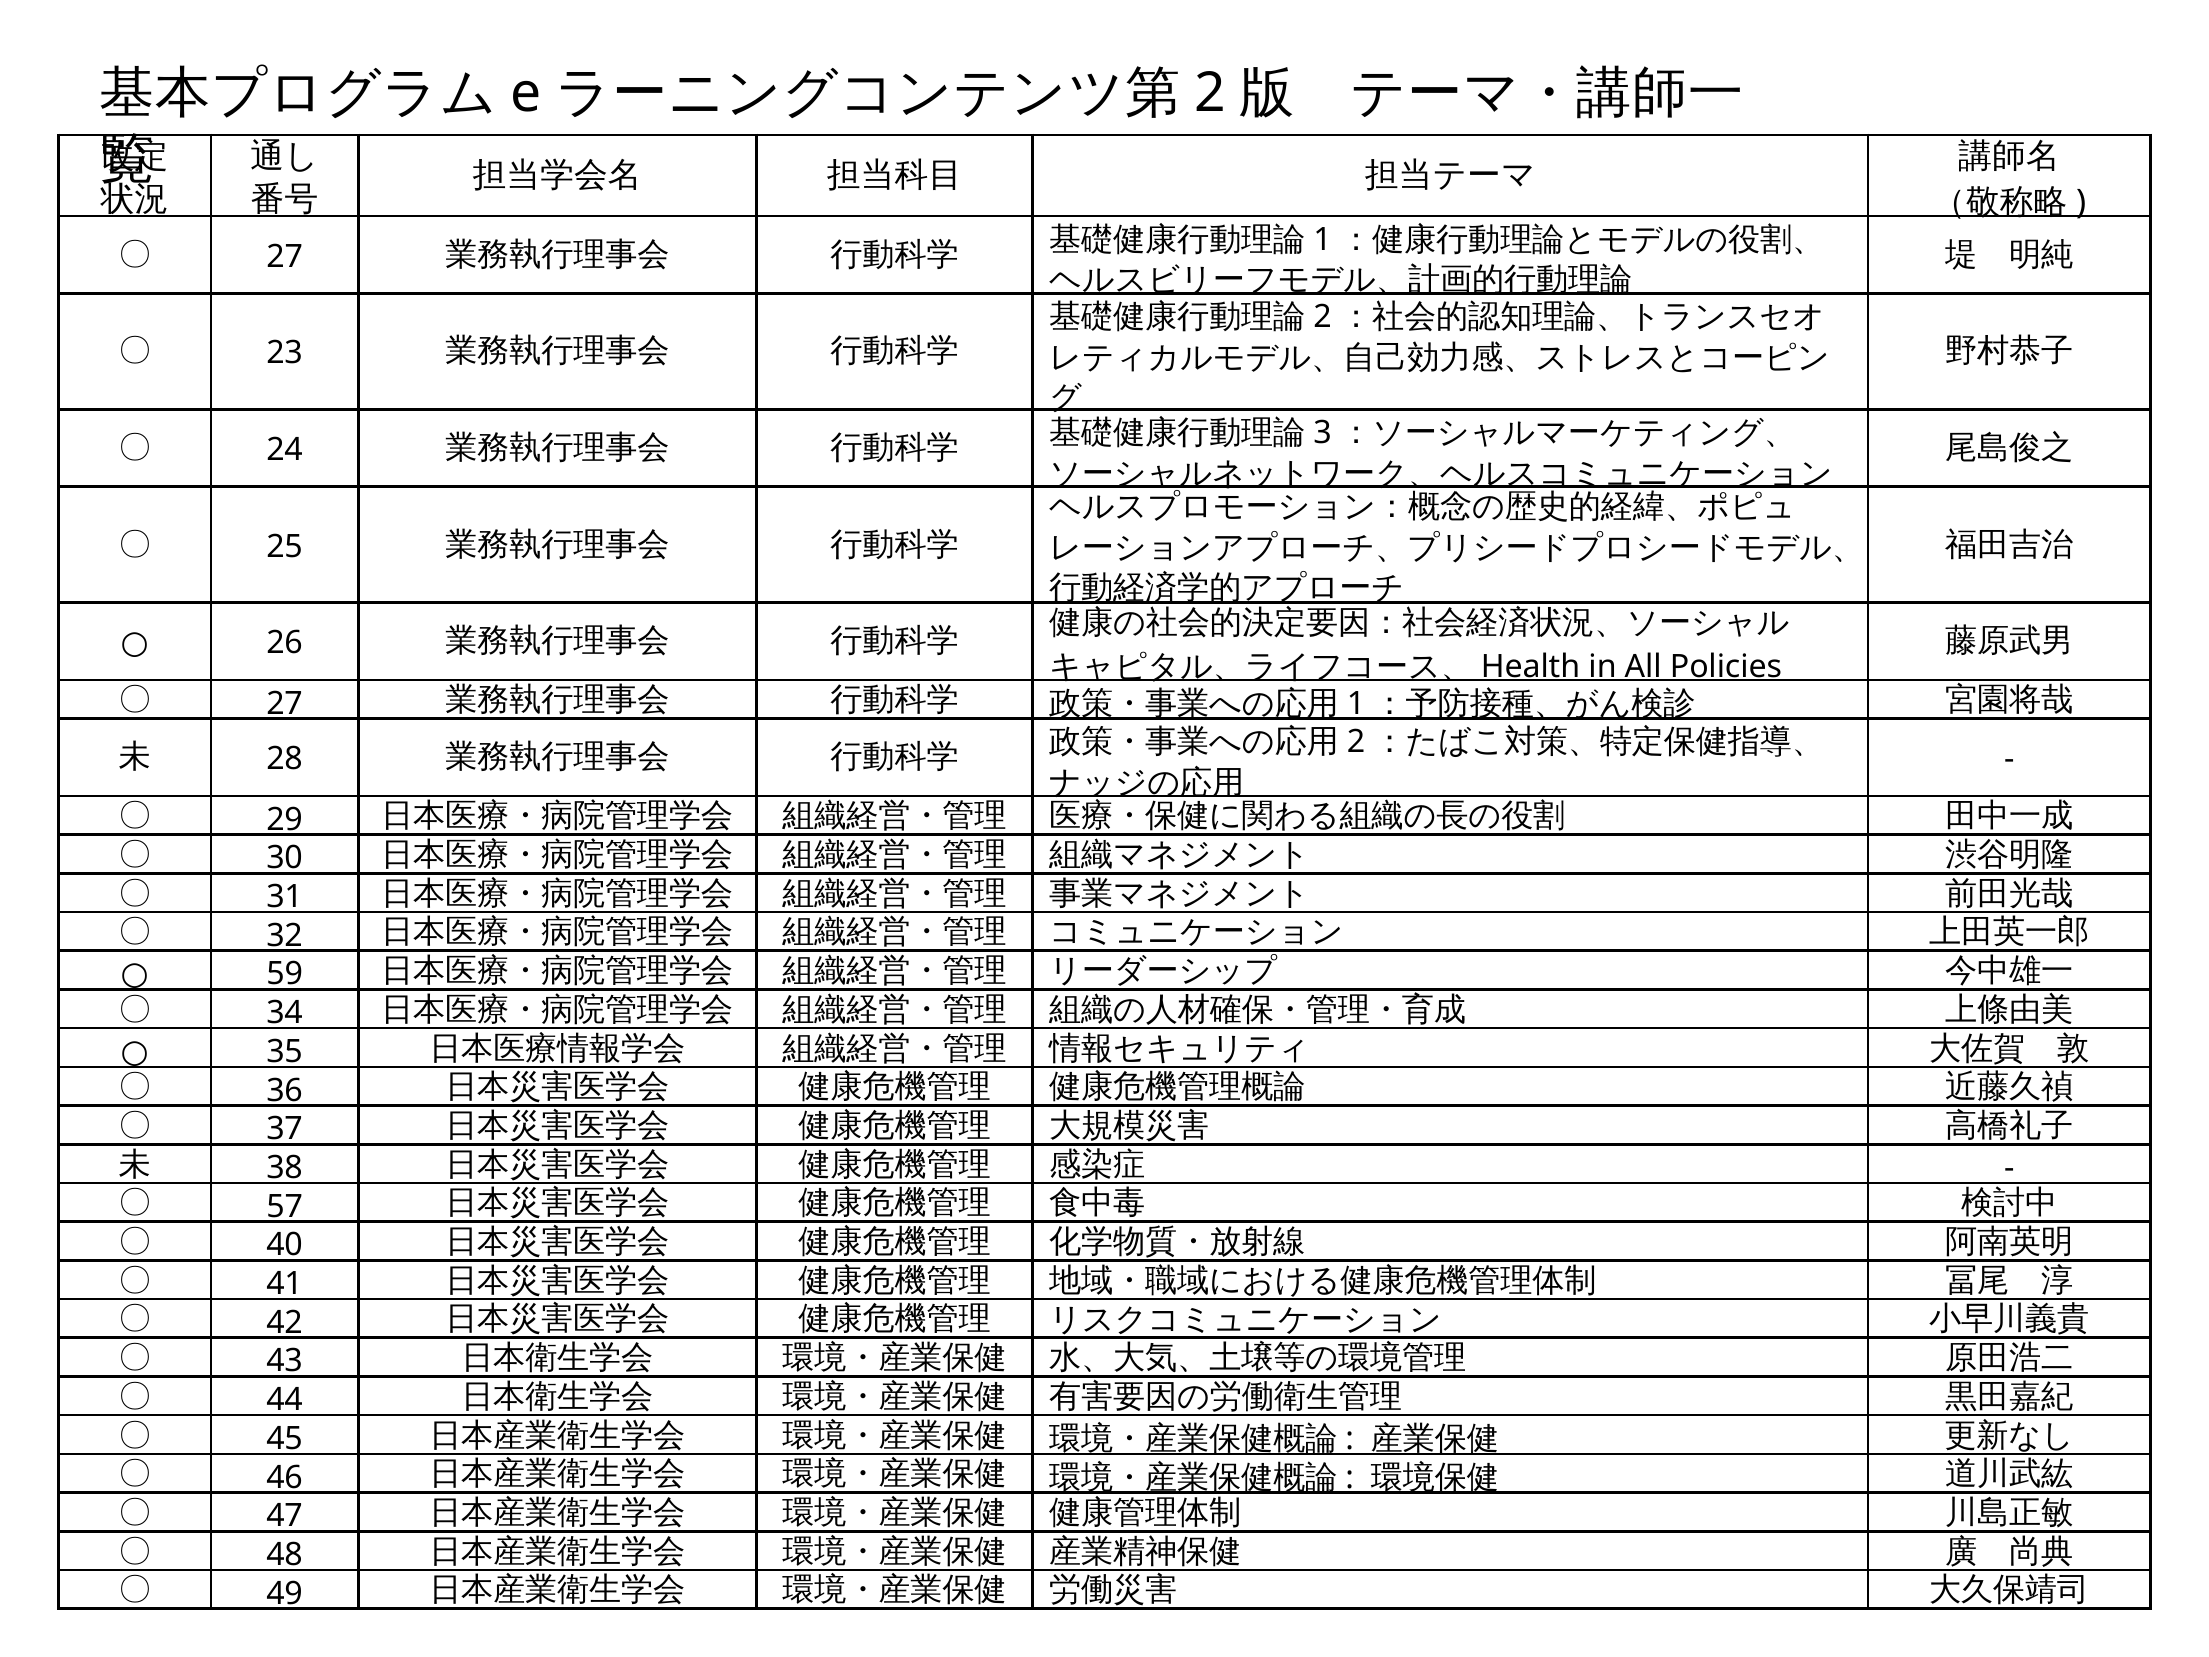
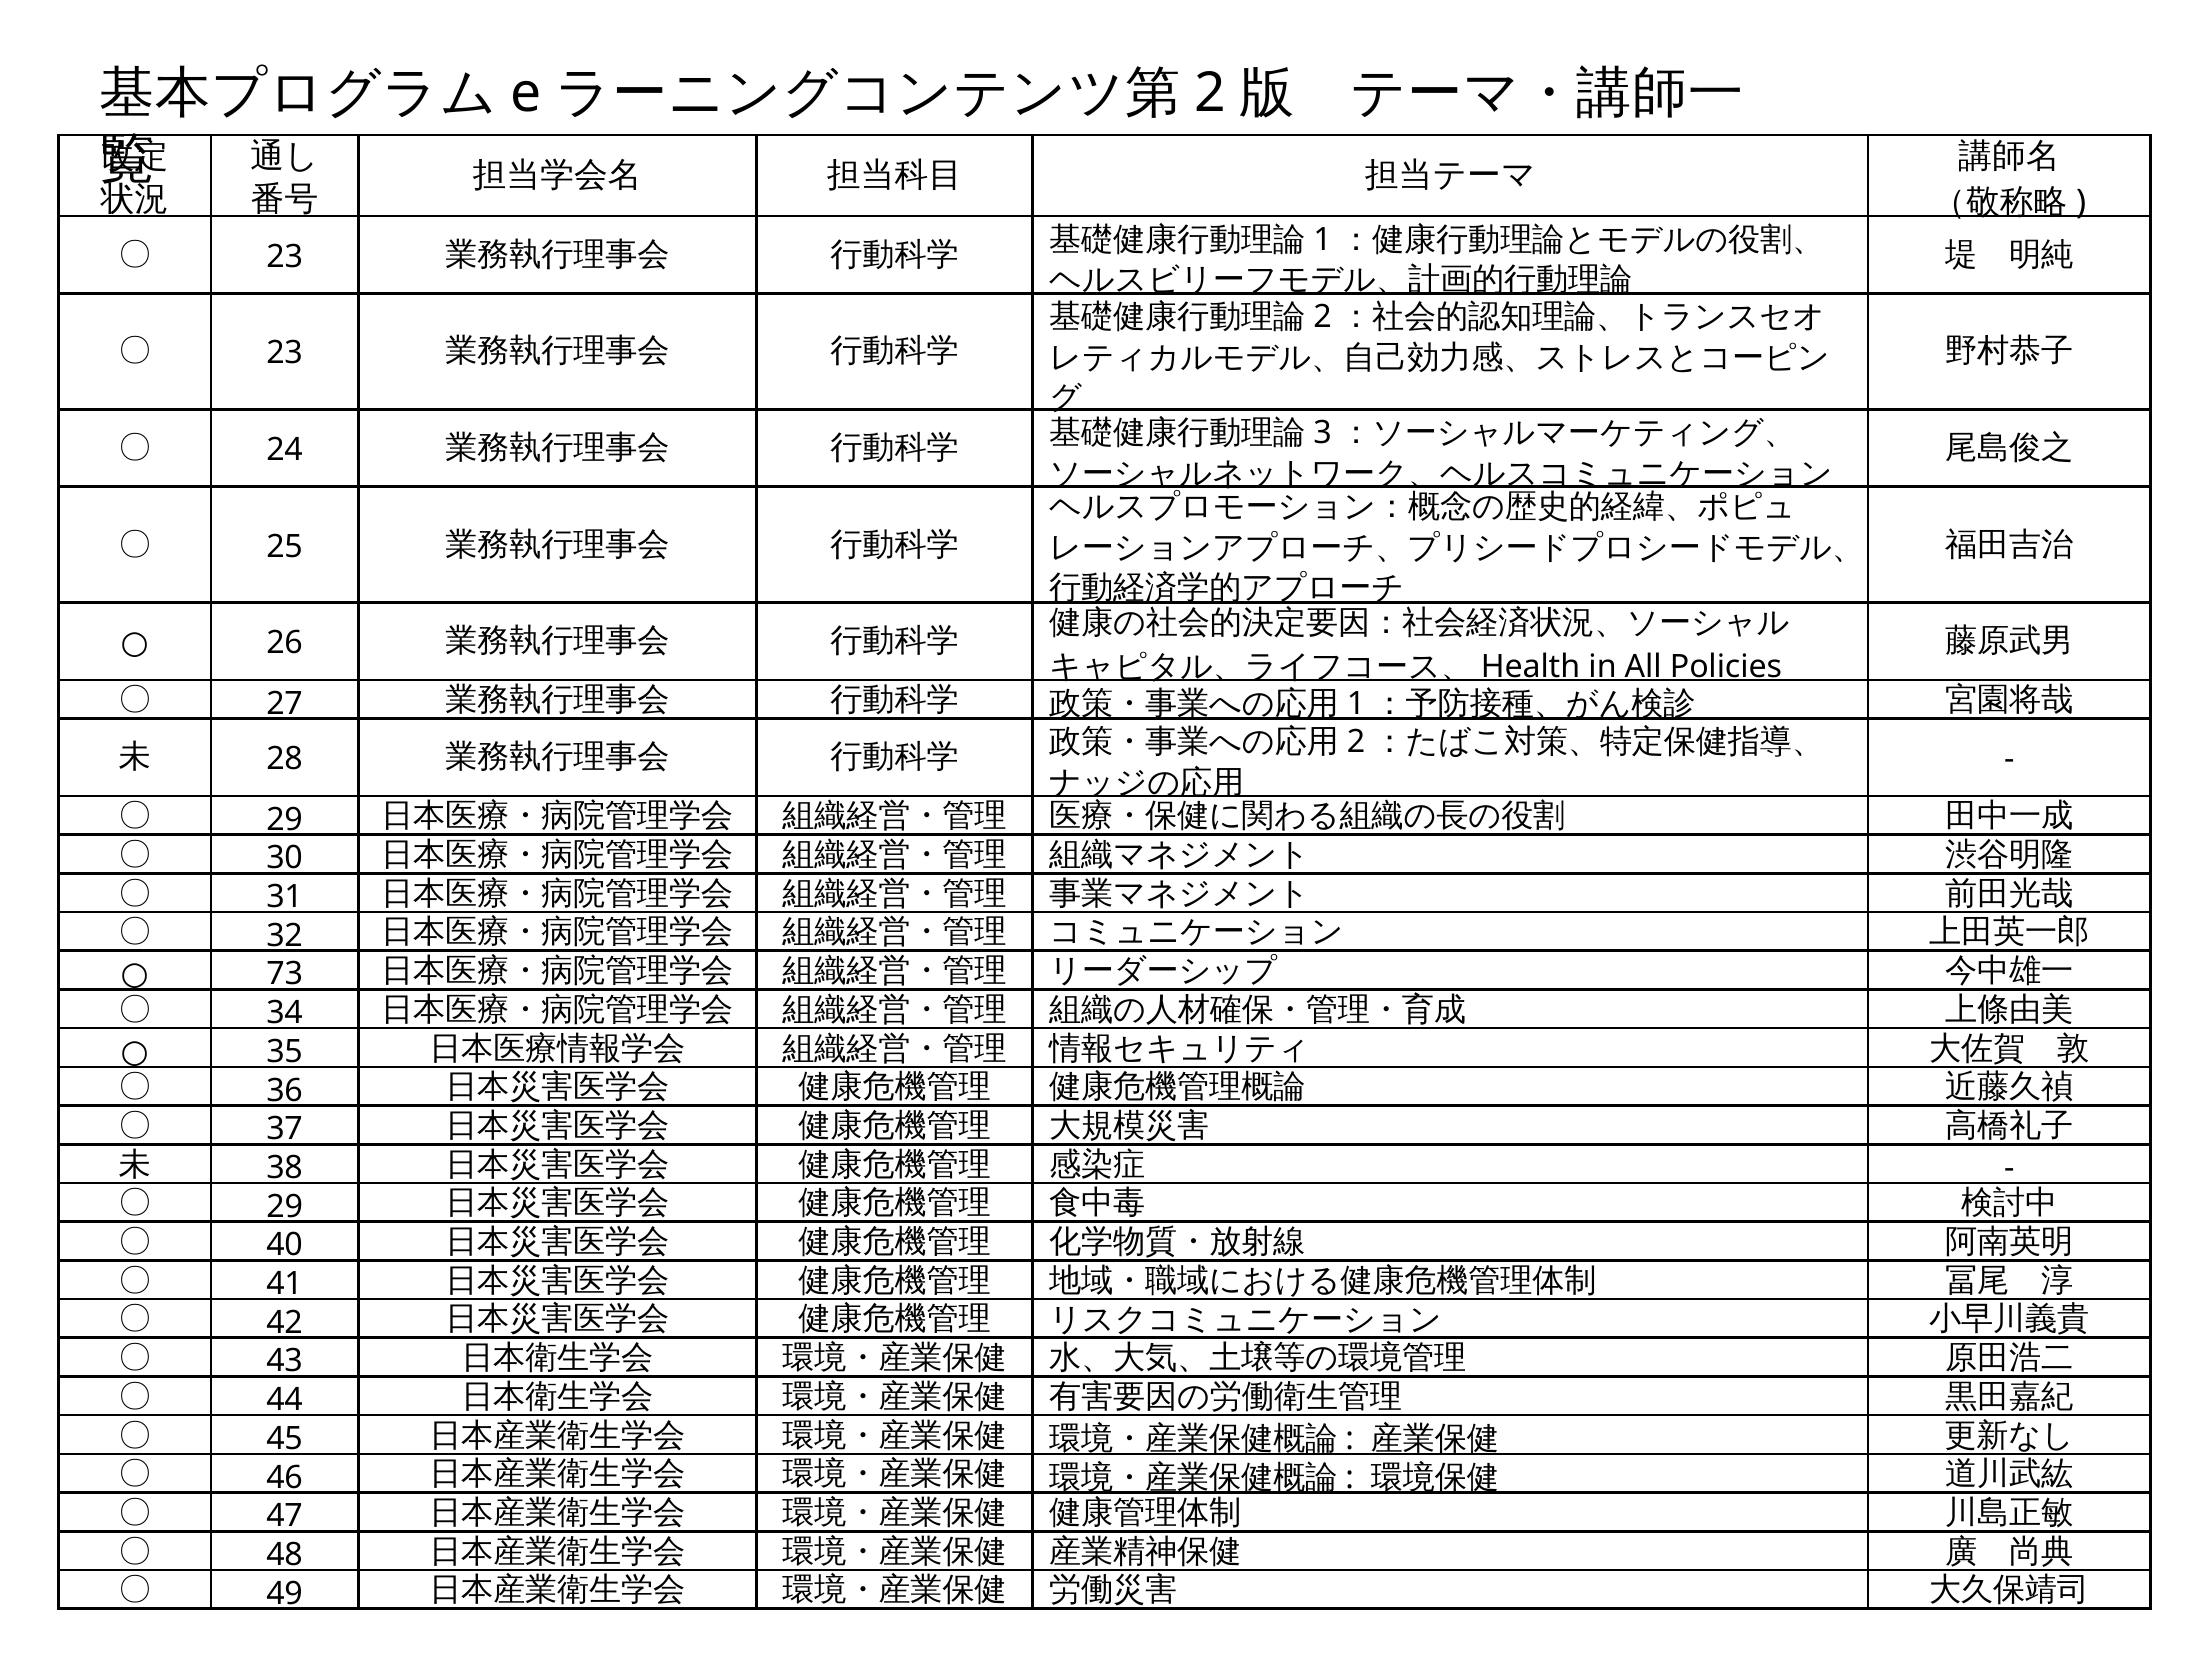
27 at (285, 256): 27 -> 23
59: 59 -> 73
57 at (285, 1206): 57 -> 29
